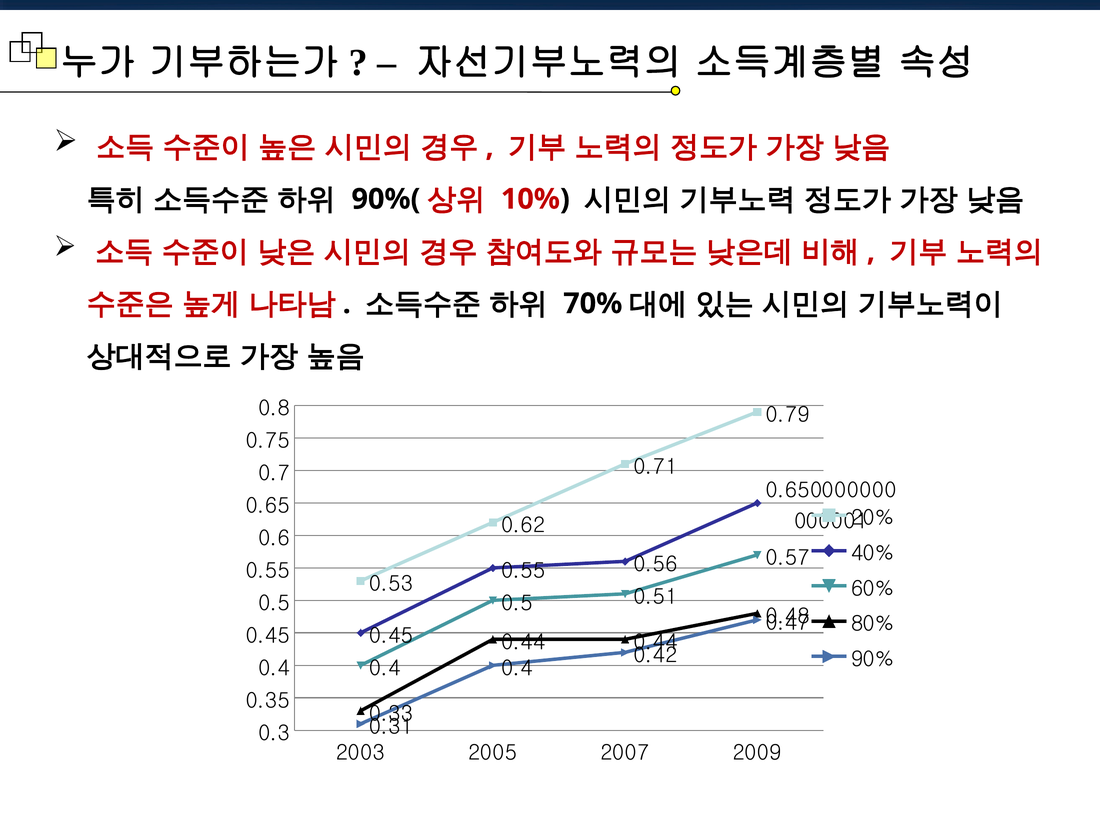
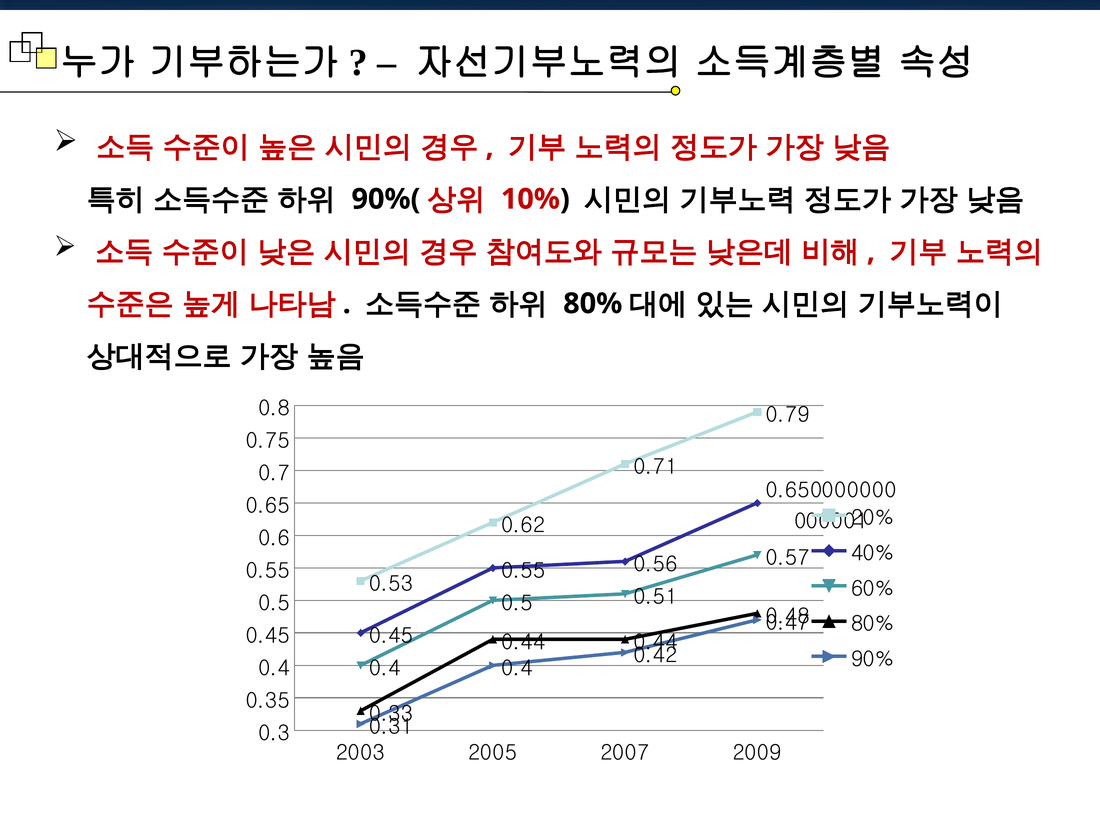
70% at (593, 304): 70% -> 80%
